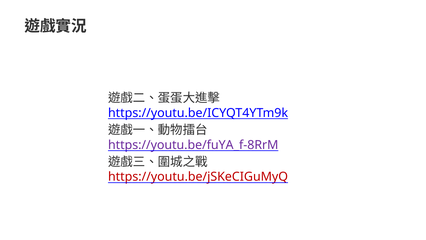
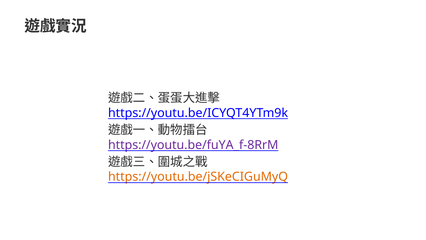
https://youtu.be/jSKeCIGuMyQ colour: red -> orange
